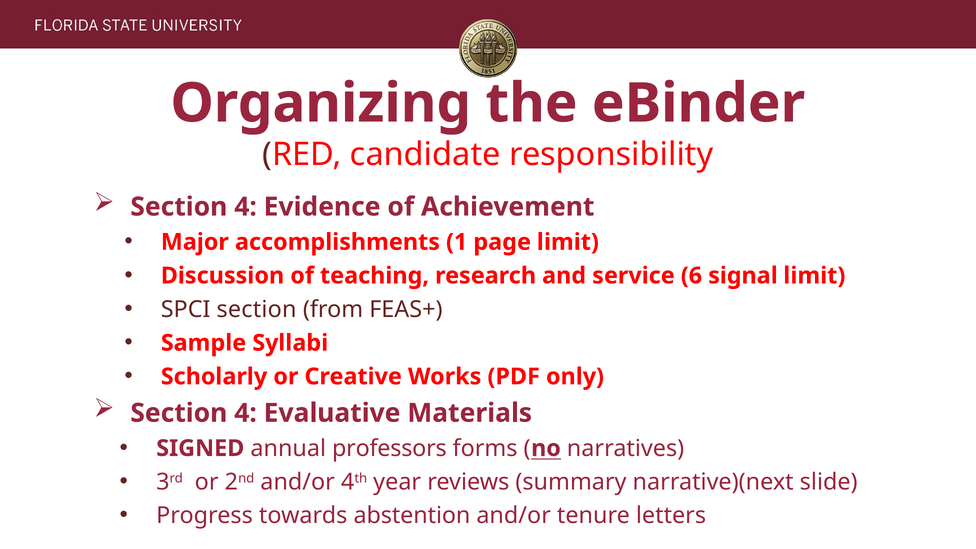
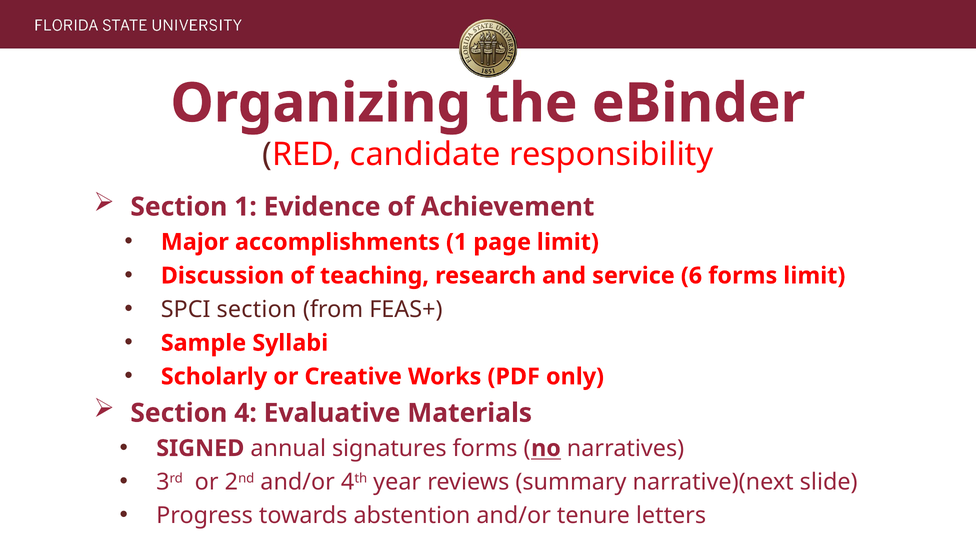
4 at (246, 207): 4 -> 1
6 signal: signal -> forms
professors: professors -> signatures
